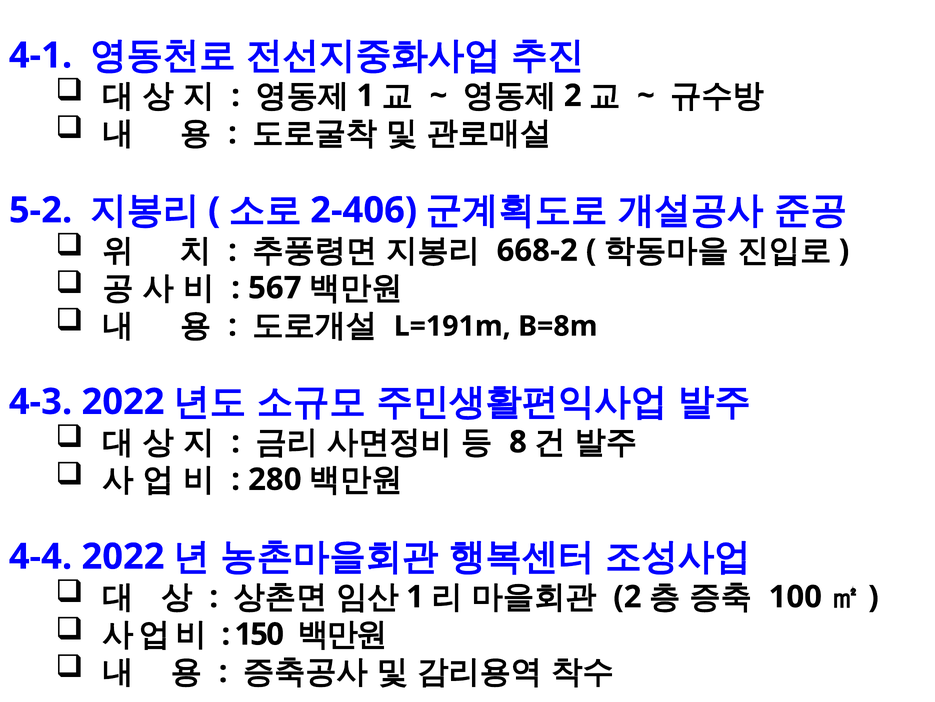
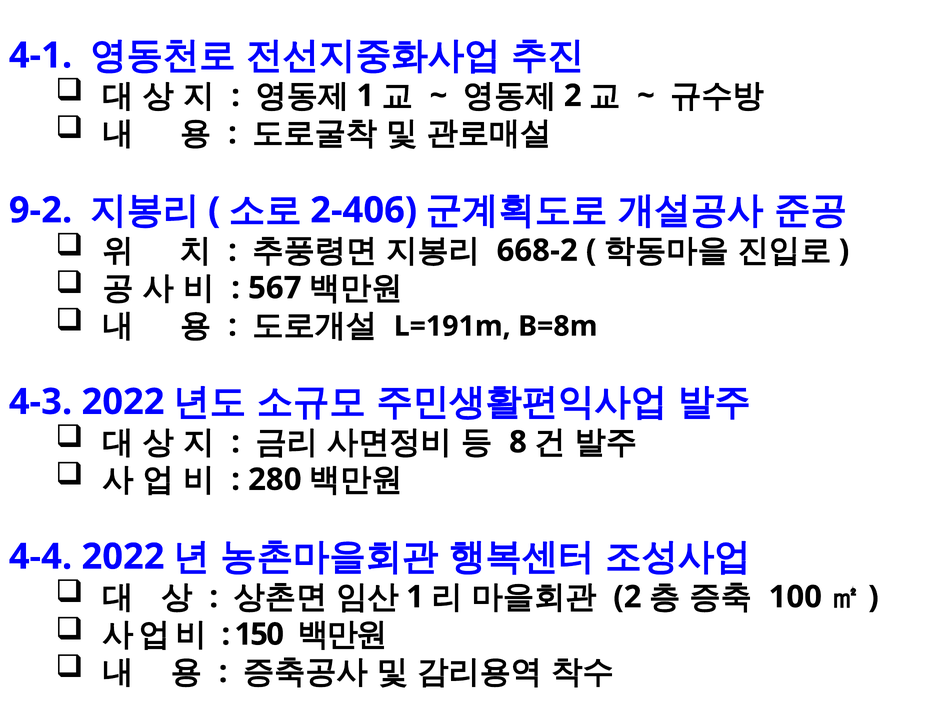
5-2: 5-2 -> 9-2
